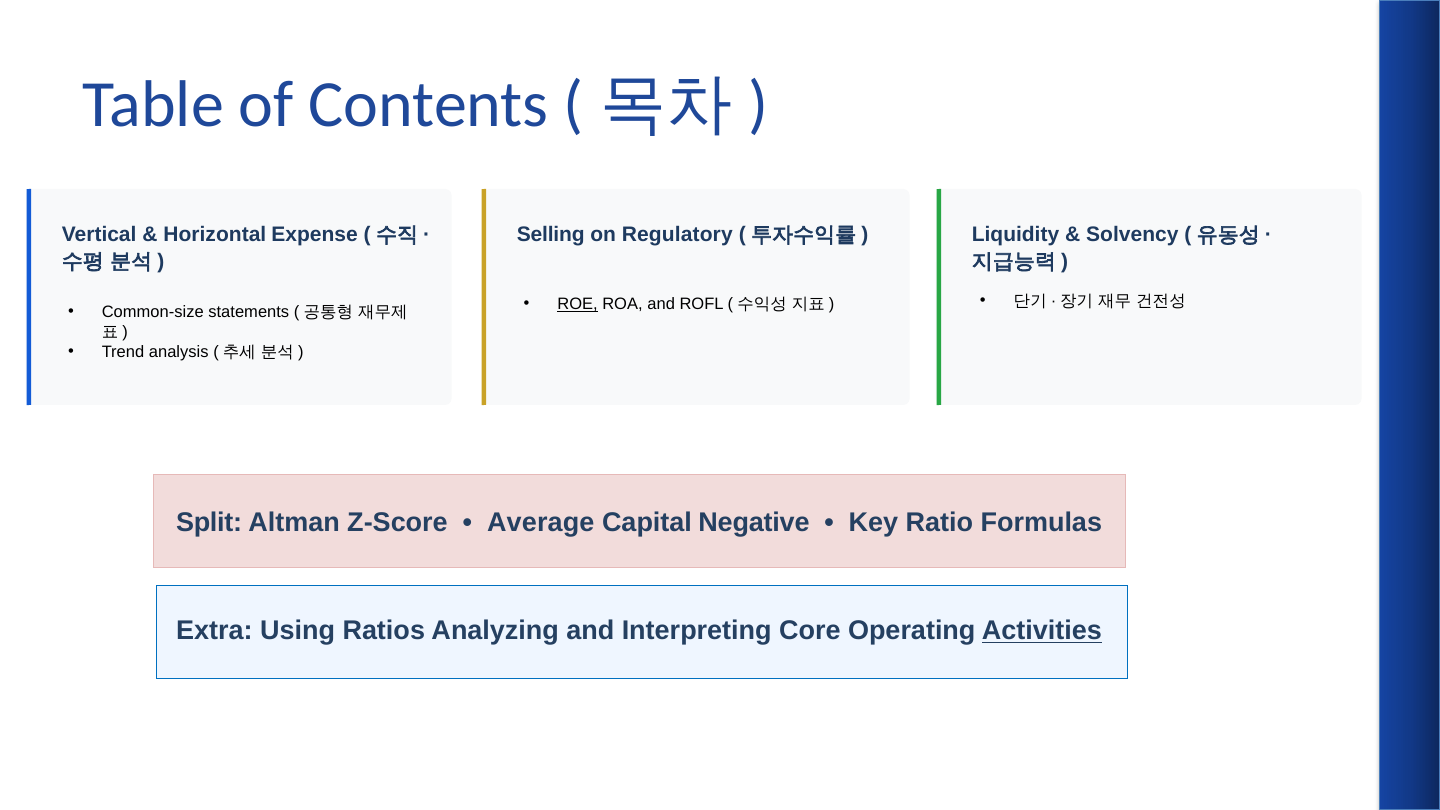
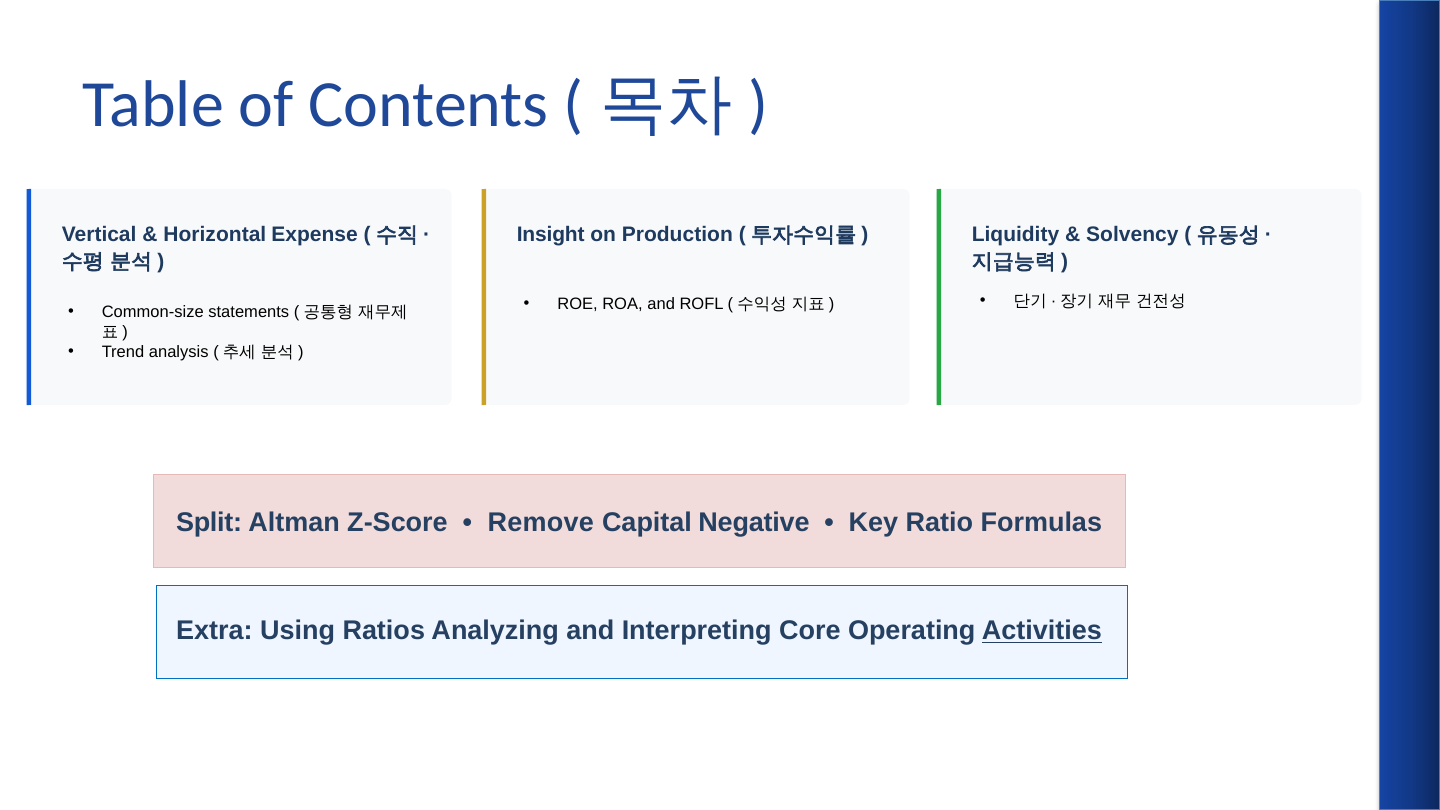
Selling: Selling -> Insight
Regulatory: Regulatory -> Production
ROE underline: present -> none
Average: Average -> Remove
